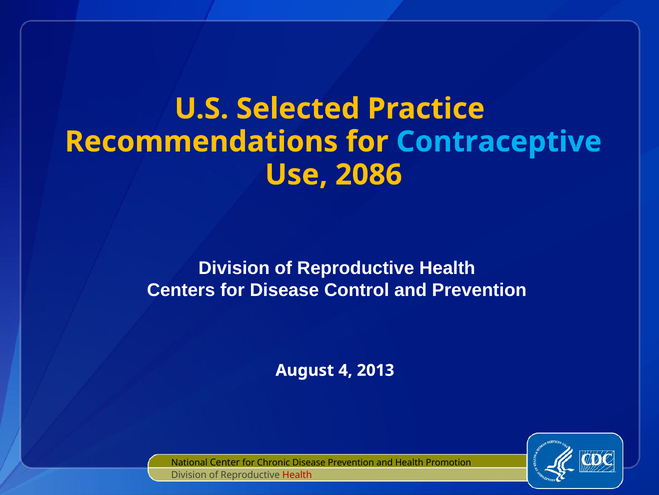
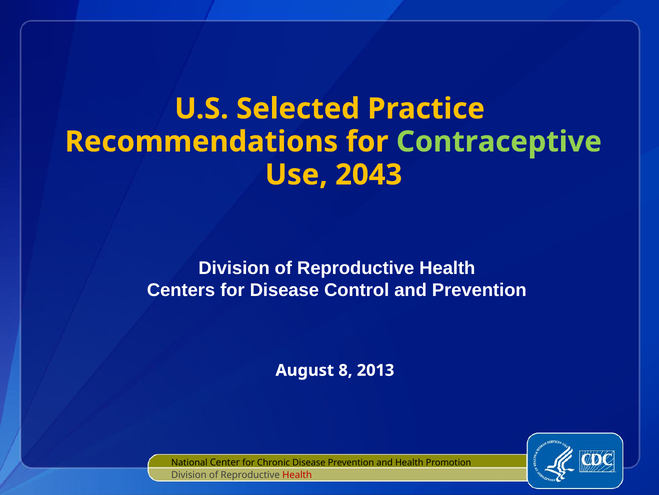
Contraceptive colour: light blue -> light green
2086: 2086 -> 2043
4: 4 -> 8
